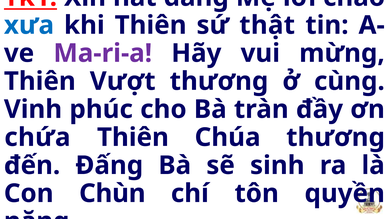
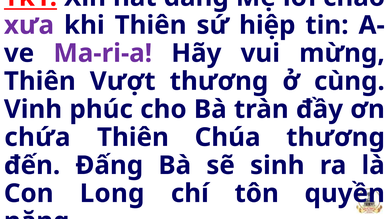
xưa colour: blue -> purple
thật: thật -> hiệp
Chùn: Chùn -> Long
